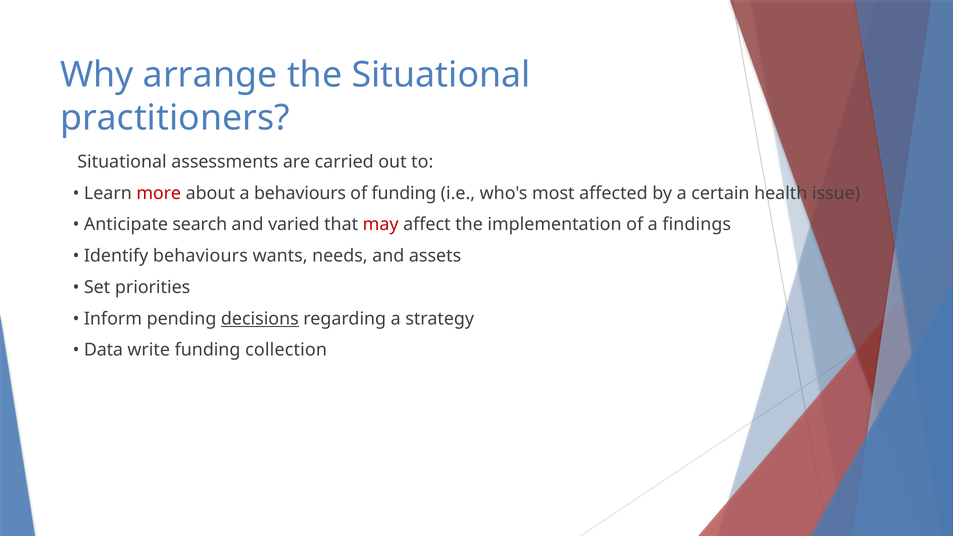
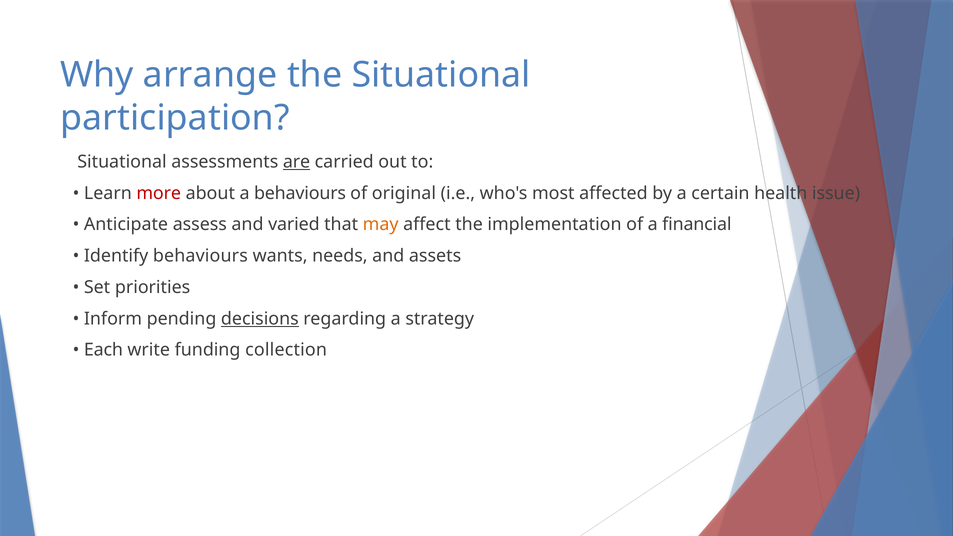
practitioners: practitioners -> participation
are underline: none -> present
of funding: funding -> original
search: search -> assess
may colour: red -> orange
findings: findings -> financial
Data: Data -> Each
